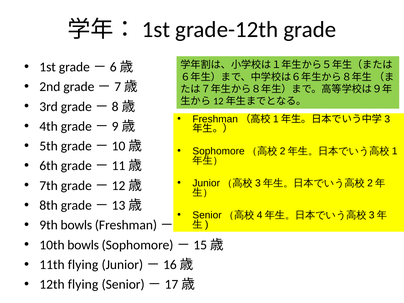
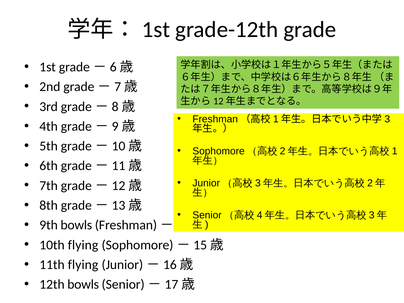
10th bowls: bowls -> flying
12th flying: flying -> bowls
